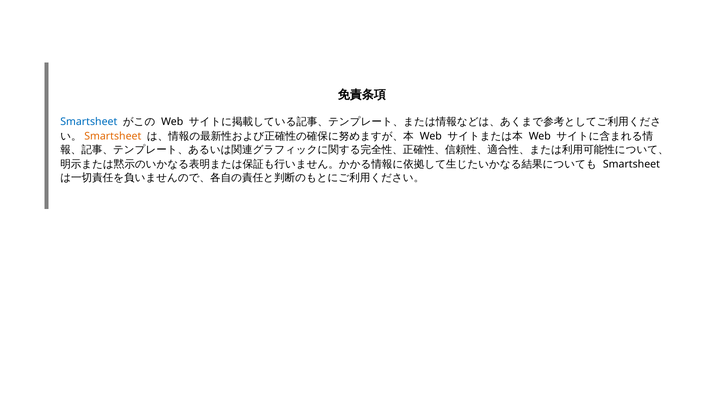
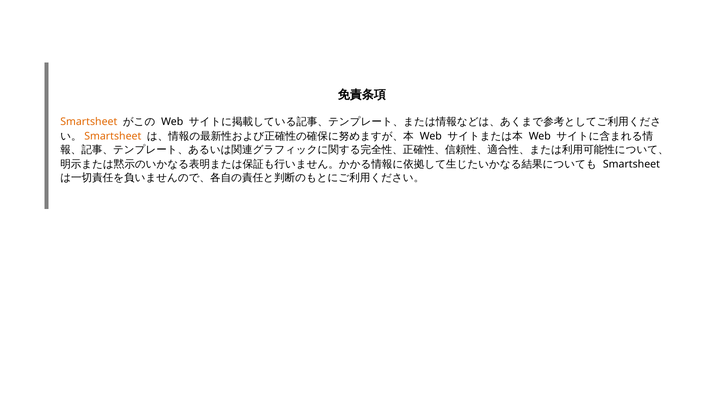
Smartsheet at (89, 122) colour: blue -> orange
